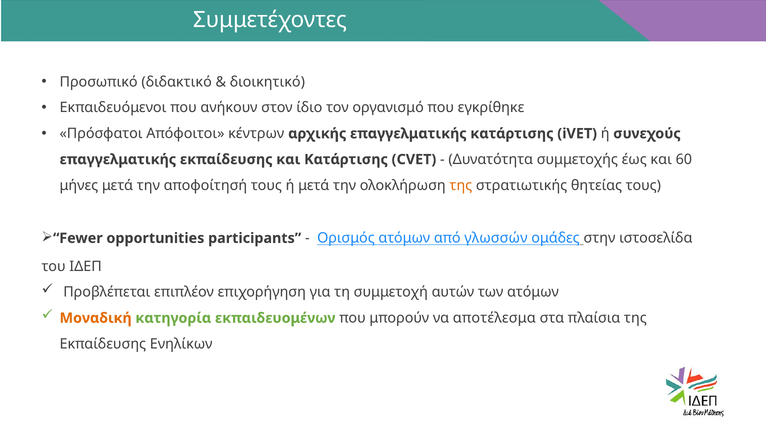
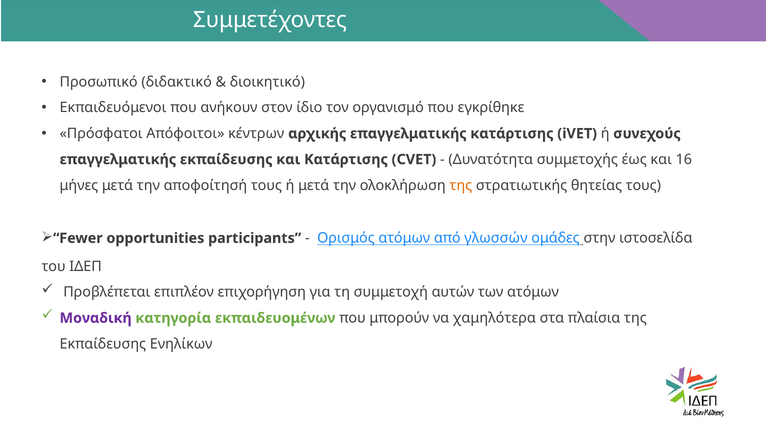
60: 60 -> 16
Μοναδική colour: orange -> purple
αποτέλεσμα: αποτέλεσμα -> χαμηλότερα
